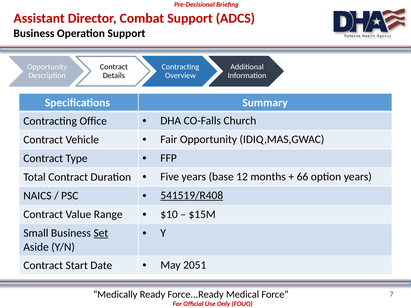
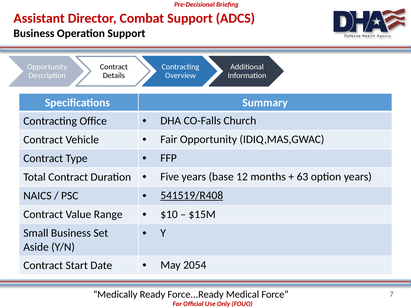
66: 66 -> 63
Set underline: present -> none
2051: 2051 -> 2054
